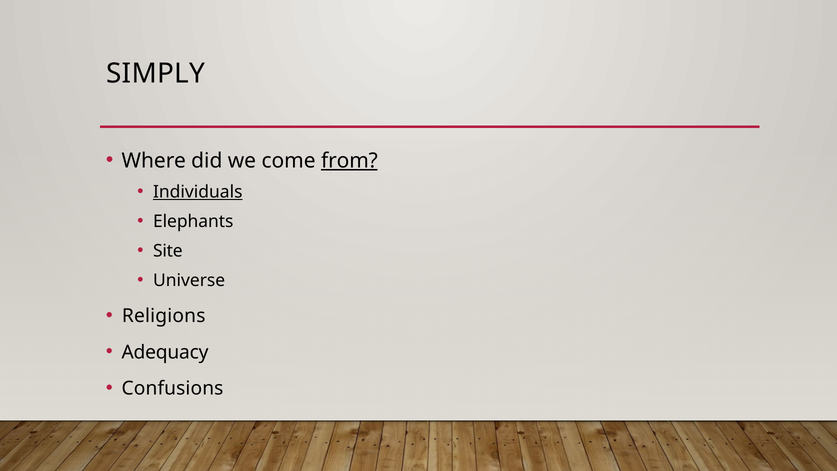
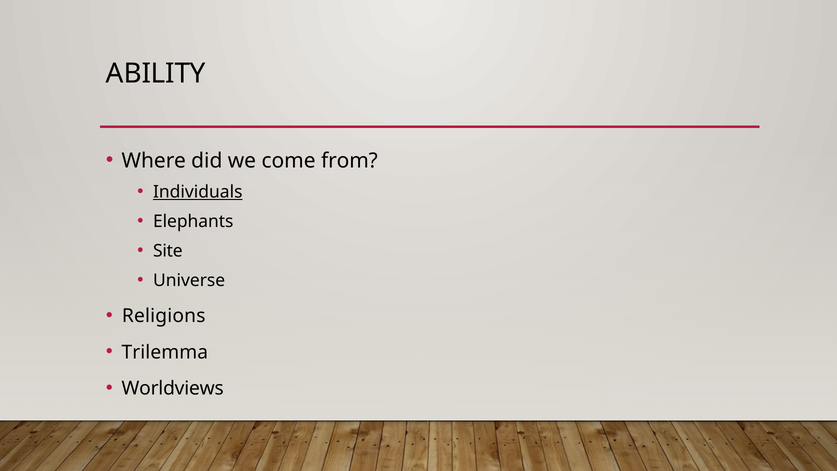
SIMPLY: SIMPLY -> ABILITY
from underline: present -> none
Adequacy: Adequacy -> Trilemma
Confusions: Confusions -> Worldviews
